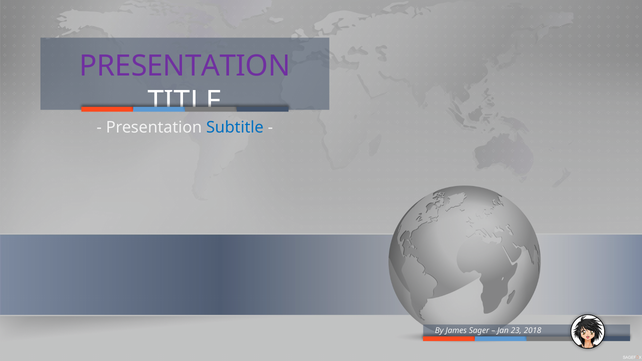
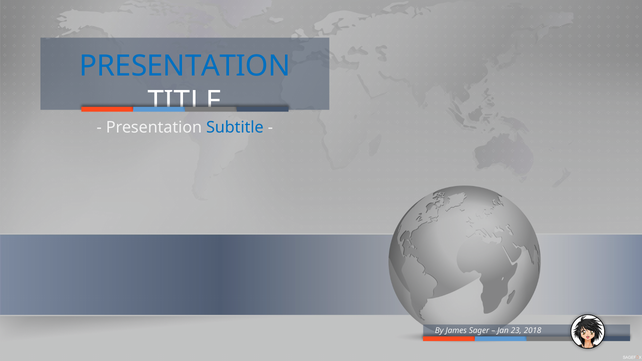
PRESENTATION at (185, 66) colour: purple -> blue
